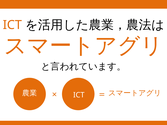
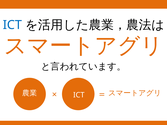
ICT at (12, 25) colour: orange -> blue
